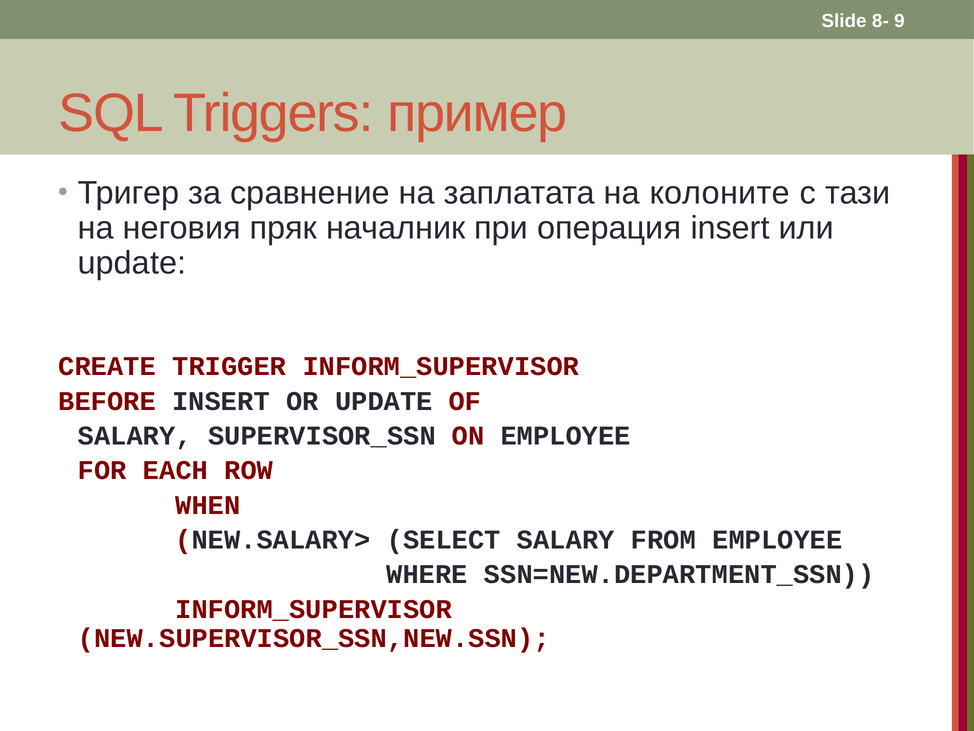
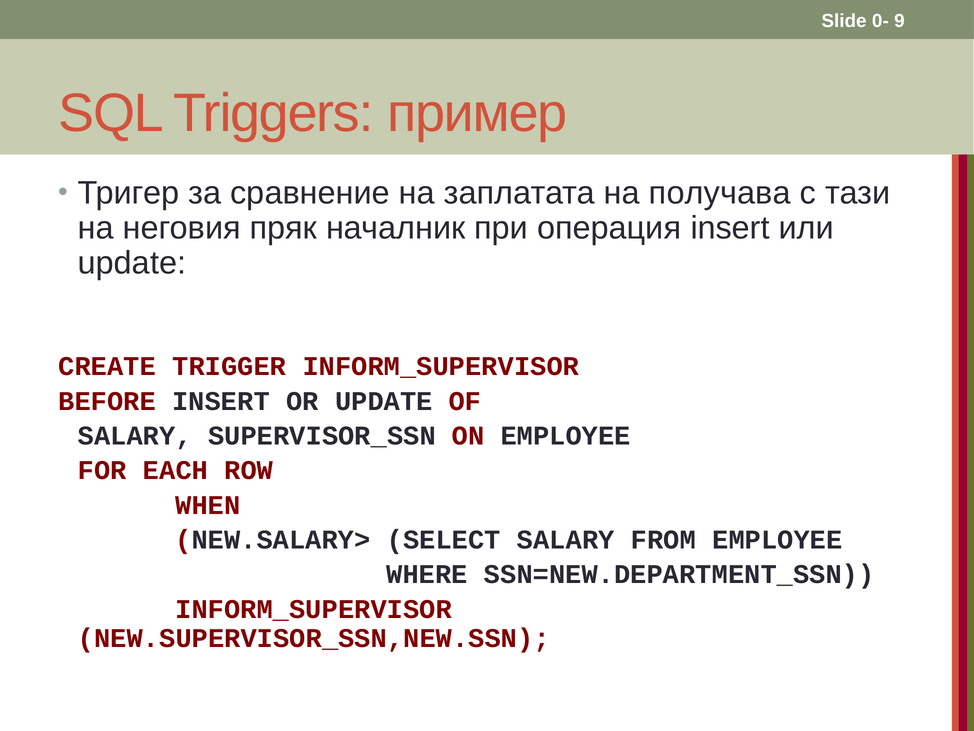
8-: 8- -> 0-
колоните: колоните -> получава
